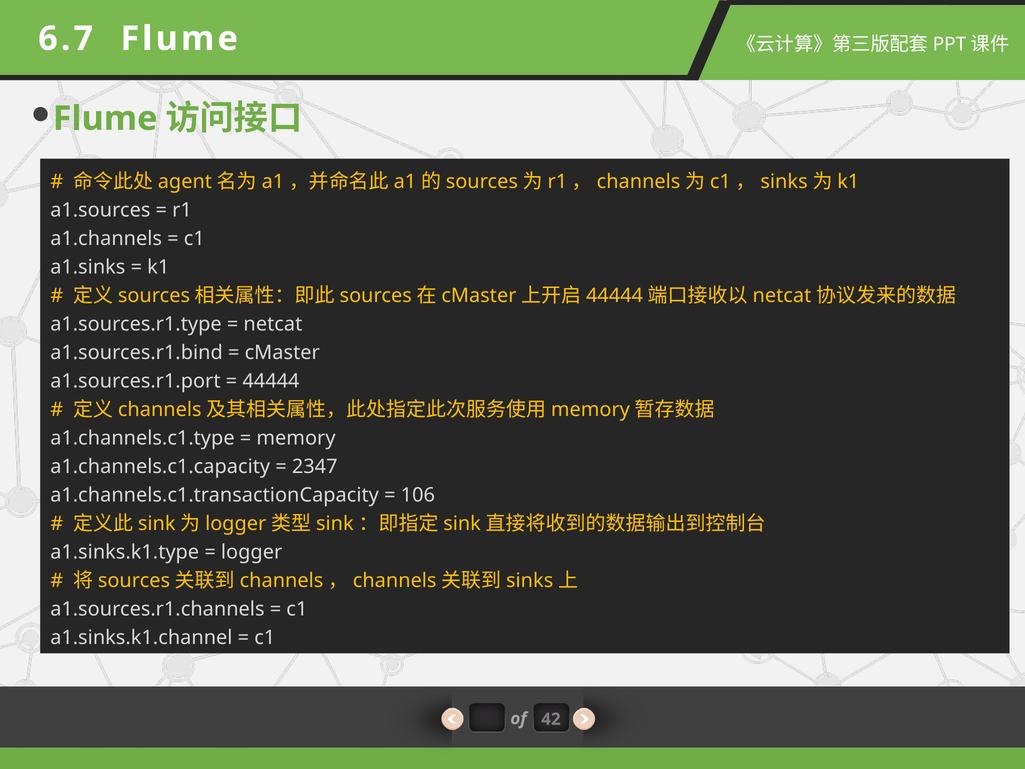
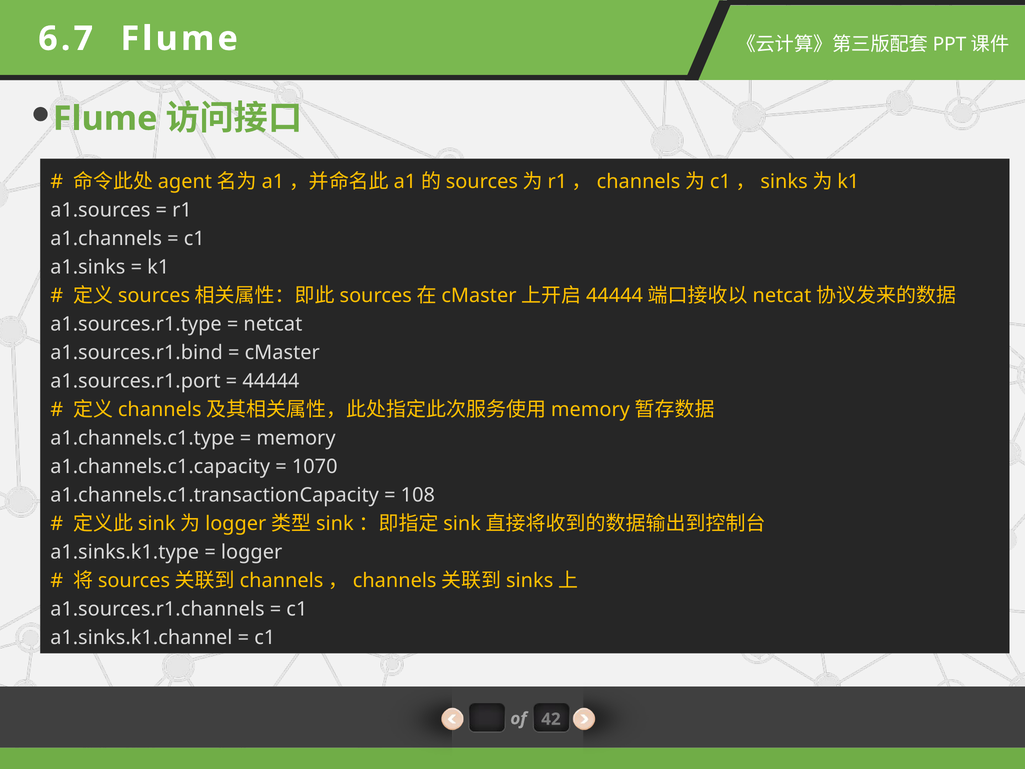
2347: 2347 -> 1070
106: 106 -> 108
